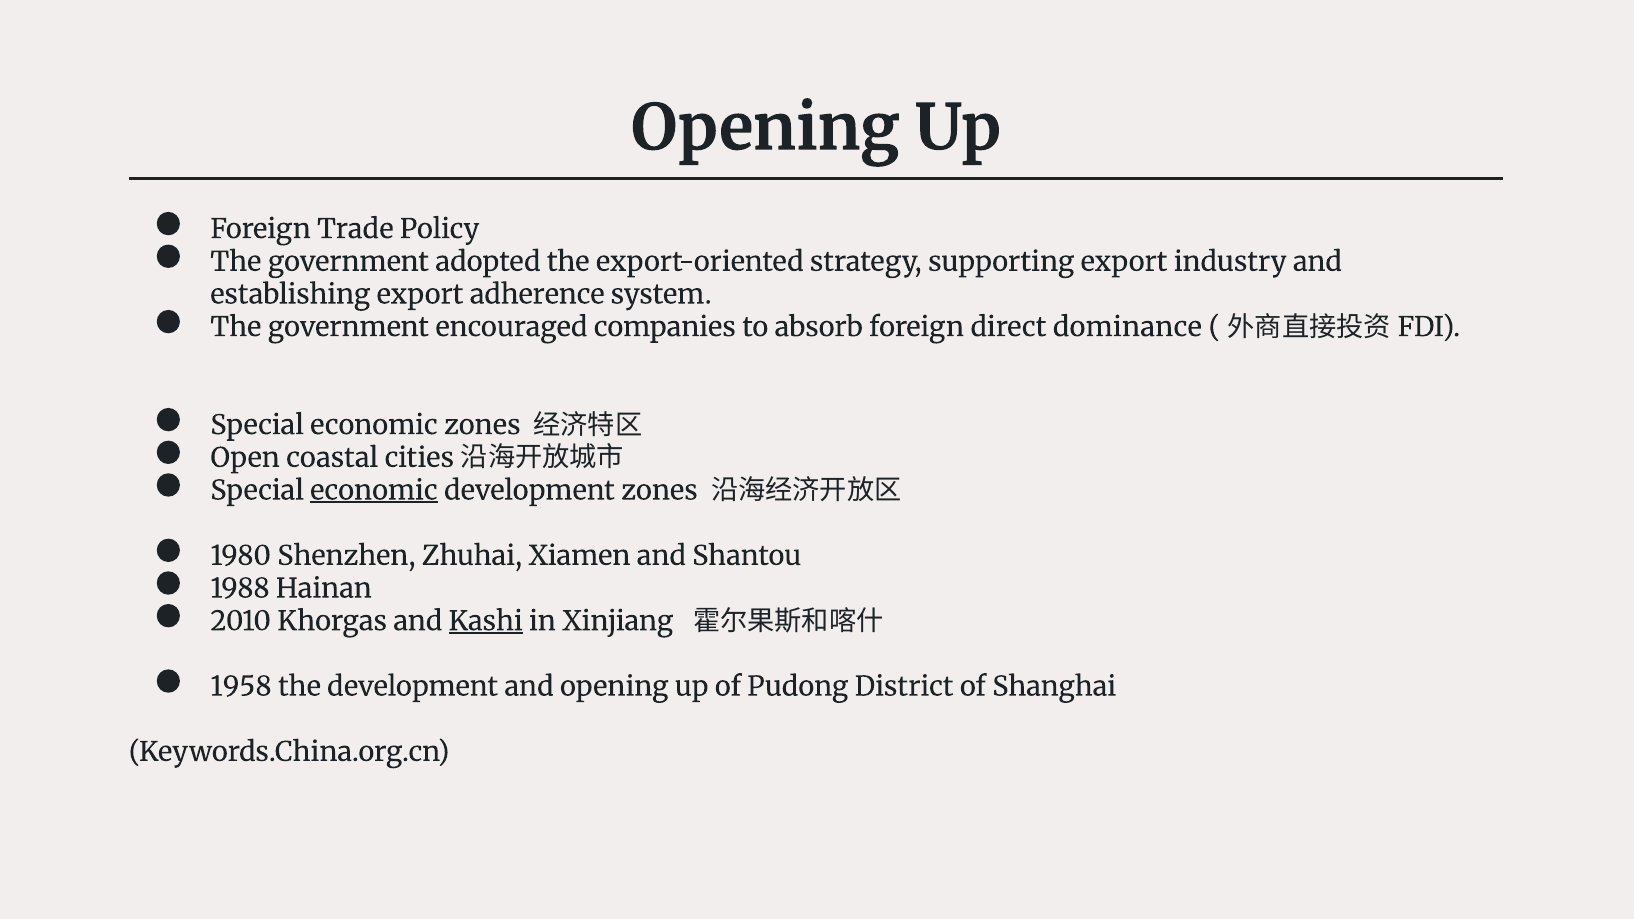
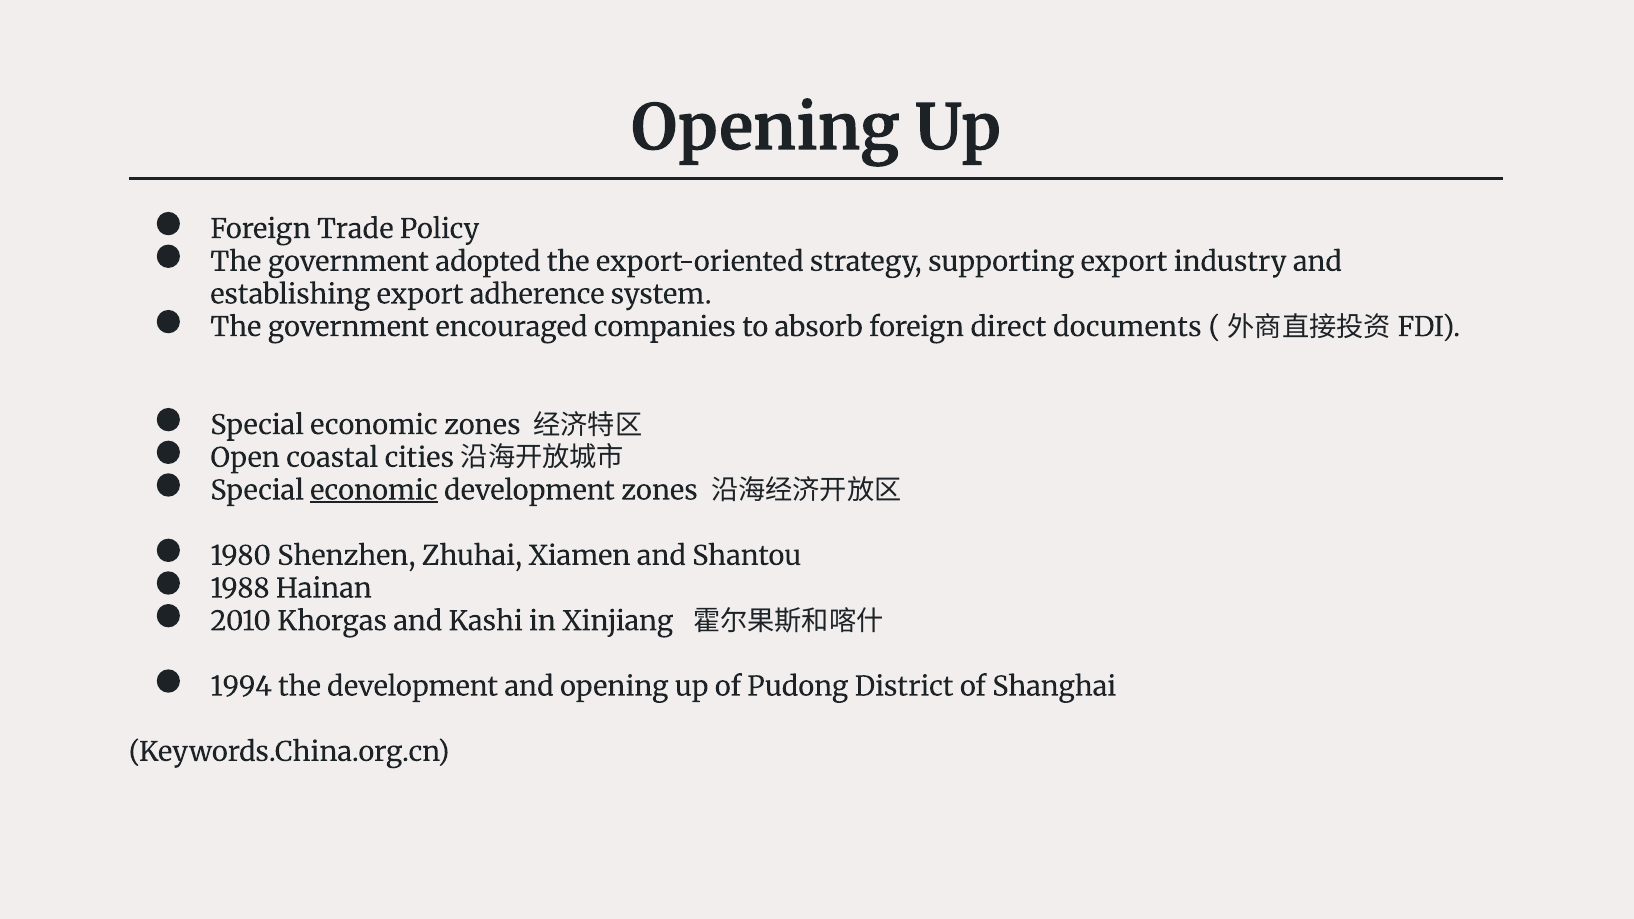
dominance: dominance -> documents
Kashi underline: present -> none
1958: 1958 -> 1994
